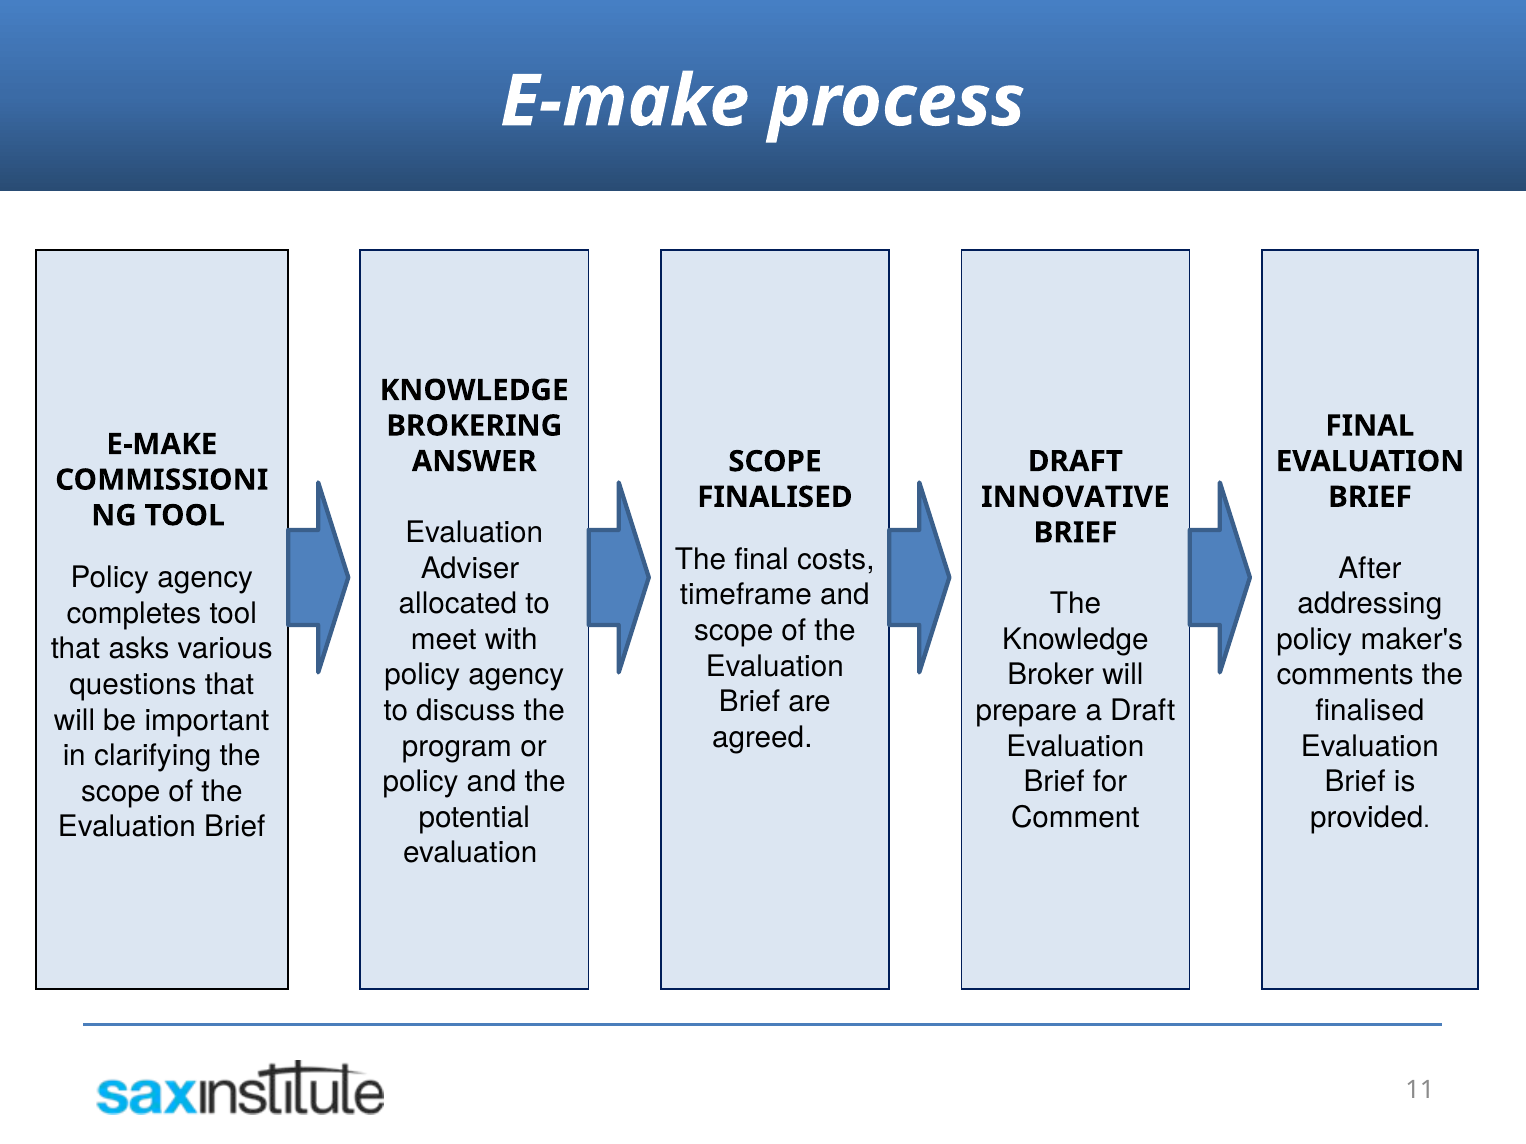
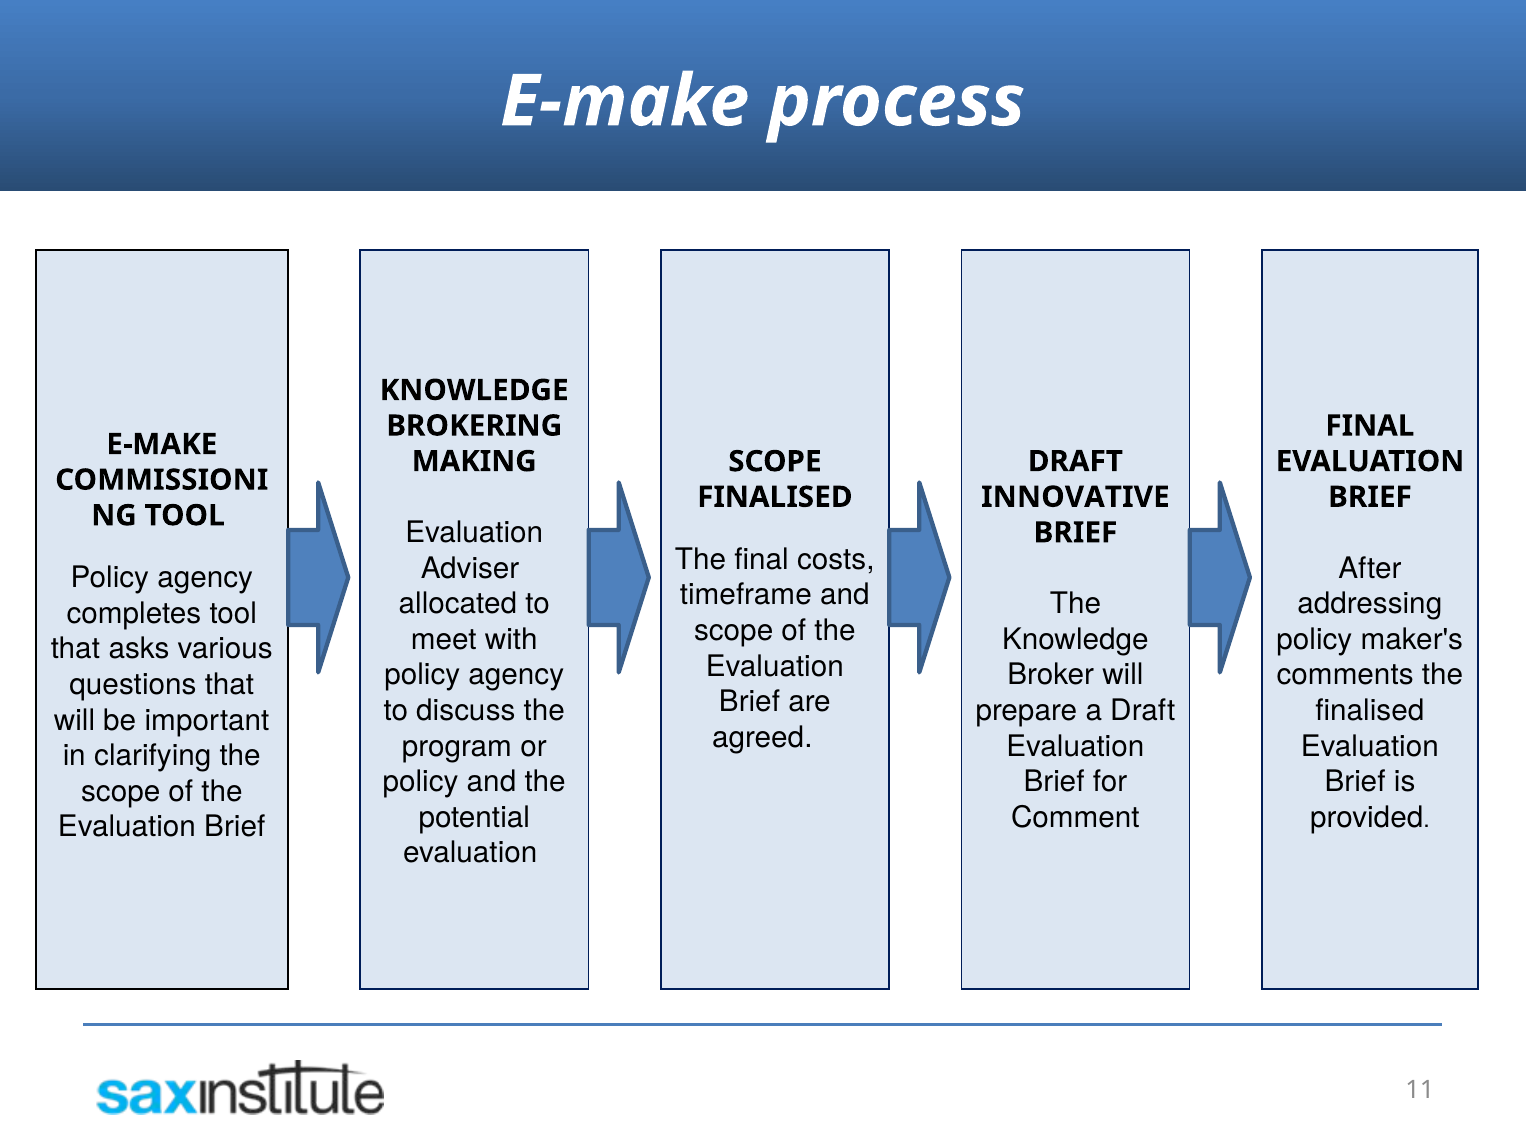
ANSWER: ANSWER -> MAKING
